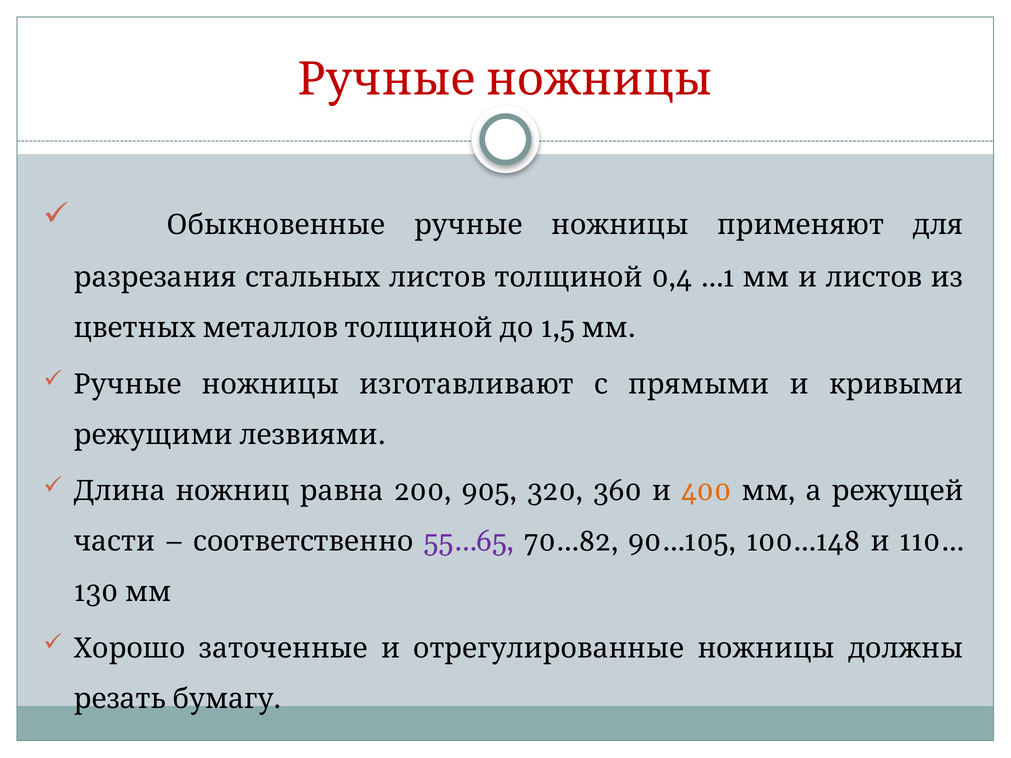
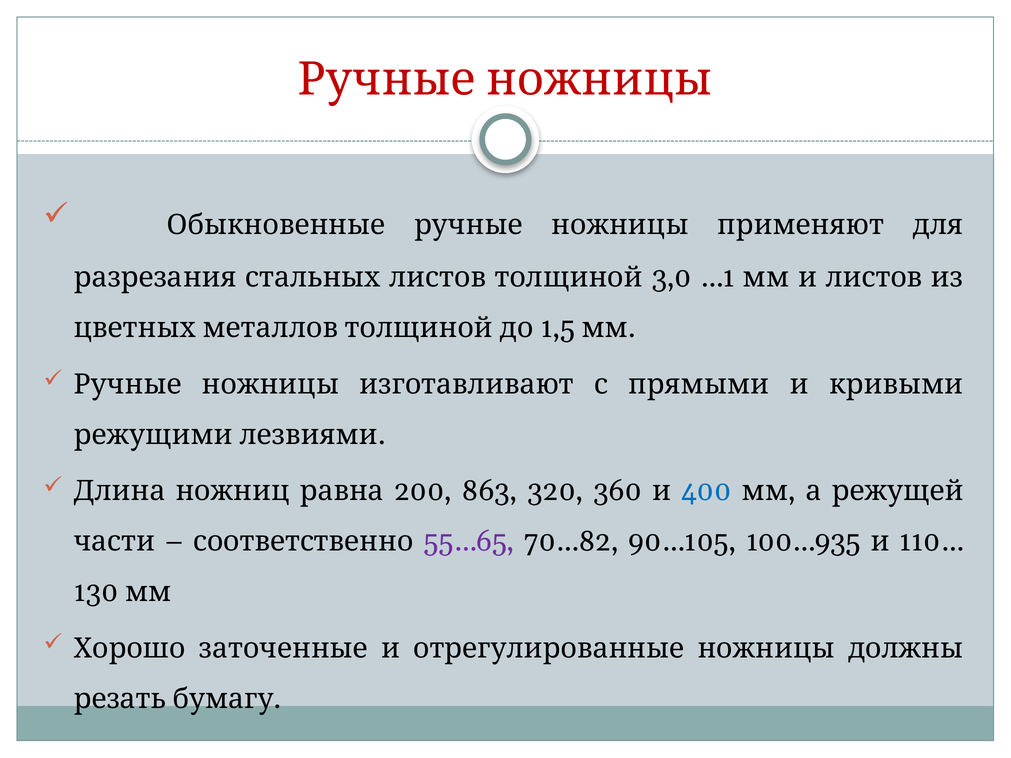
0,4: 0,4 -> 3,0
905: 905 -> 863
400 colour: orange -> blue
100…148: 100…148 -> 100…935
